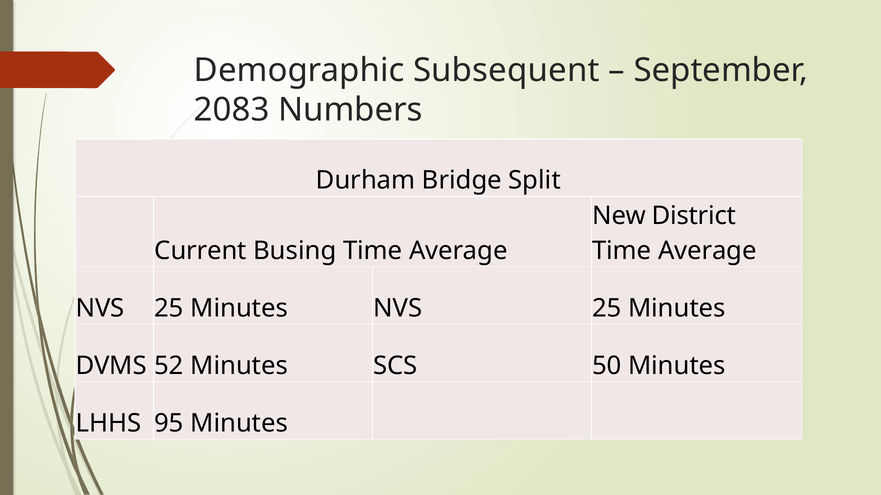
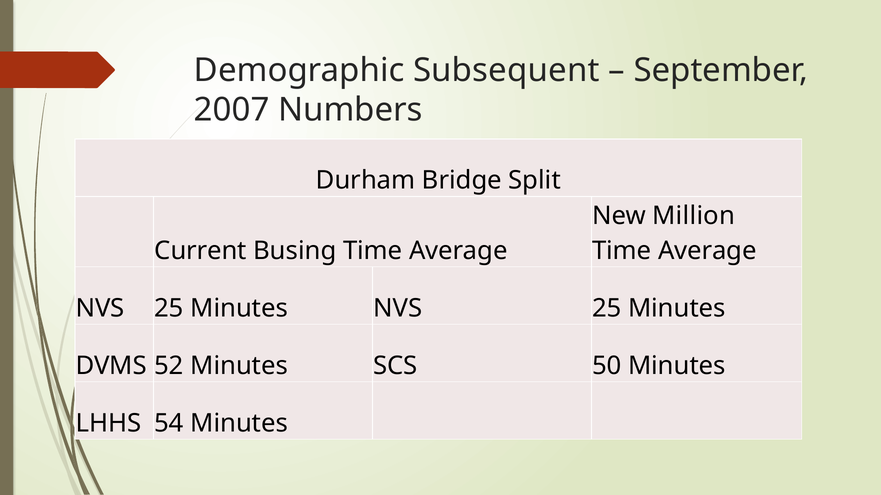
2083: 2083 -> 2007
District: District -> Million
95: 95 -> 54
